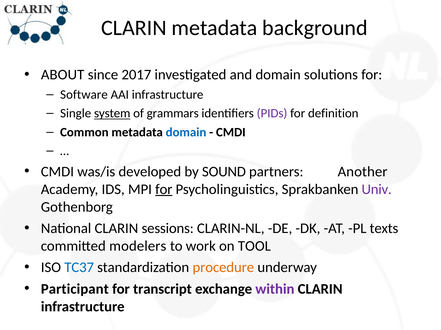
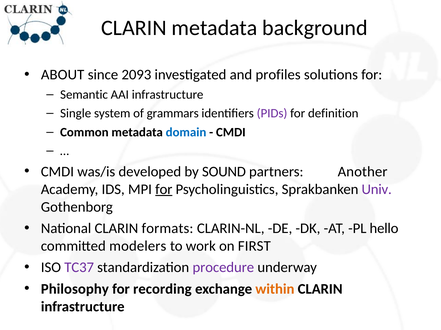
2017: 2017 -> 2093
and domain: domain -> profiles
Software: Software -> Semantic
system underline: present -> none
sessions: sessions -> formats
texts: texts -> hello
TOOL: TOOL -> FIRST
TC37 colour: blue -> purple
procedure colour: orange -> purple
Participant: Participant -> Philosophy
transcript: transcript -> recording
within colour: purple -> orange
